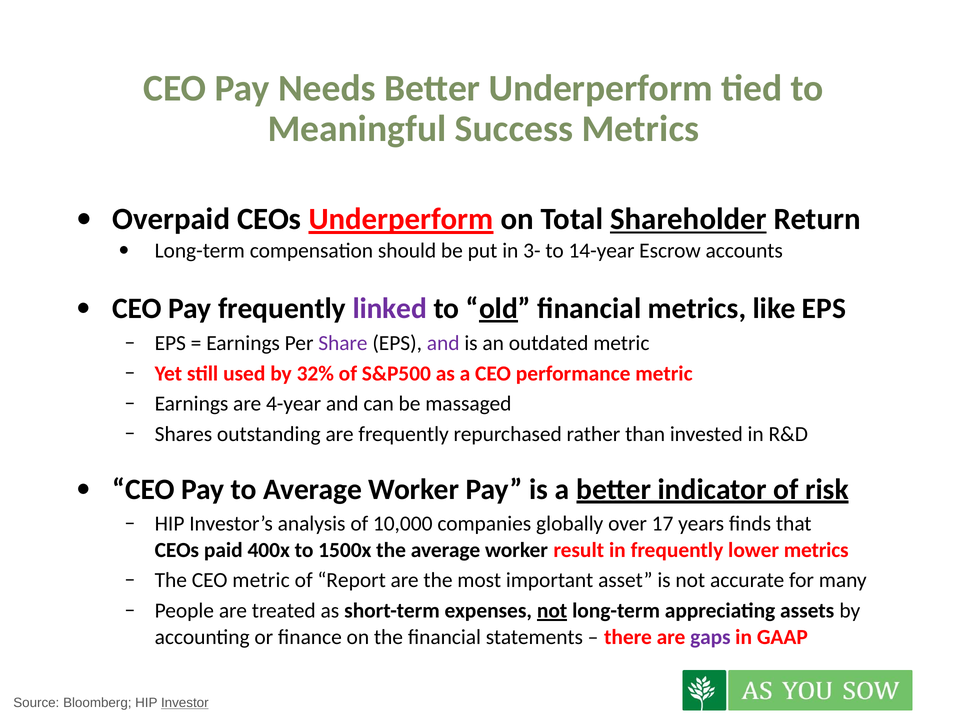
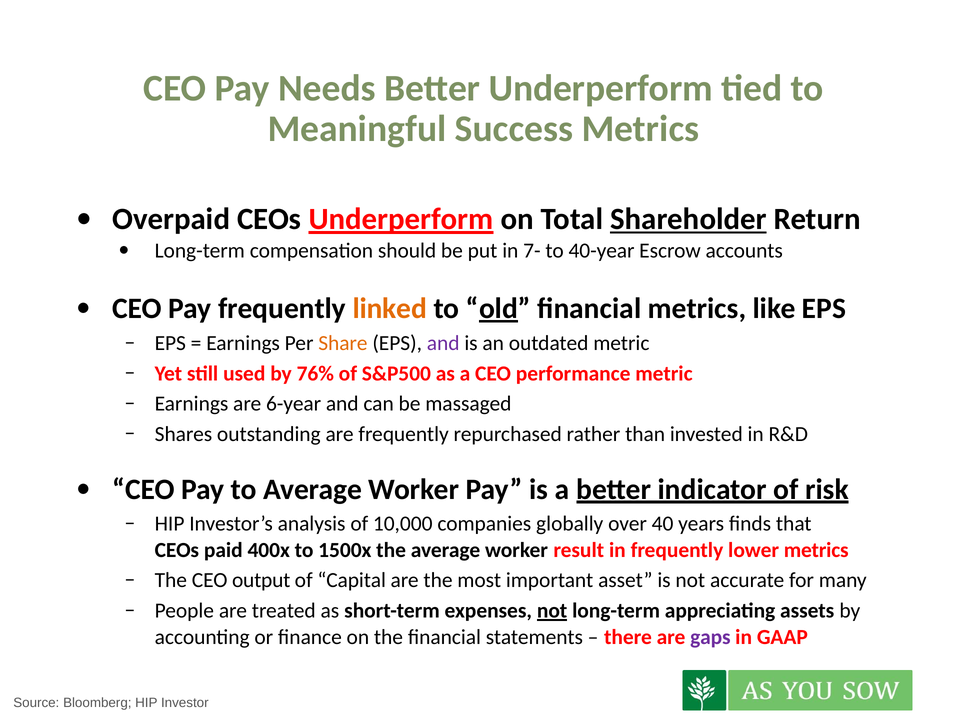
3-: 3- -> 7-
14-year: 14-year -> 40-year
linked colour: purple -> orange
Share colour: purple -> orange
32%: 32% -> 76%
4-year: 4-year -> 6-year
17: 17 -> 40
CEO metric: metric -> output
Report: Report -> Capital
Investor underline: present -> none
